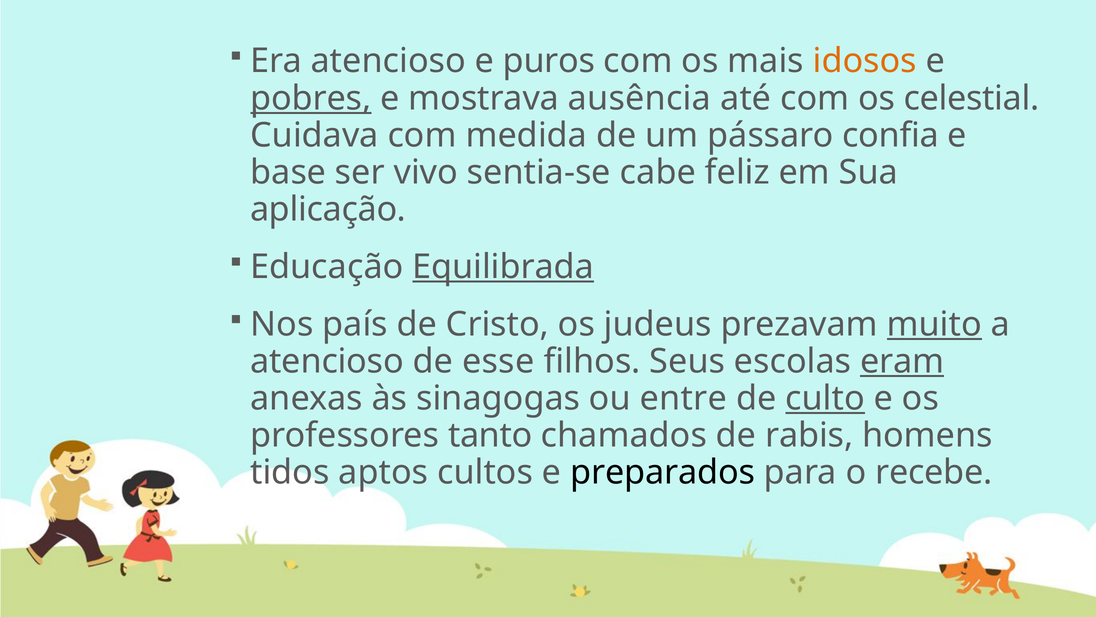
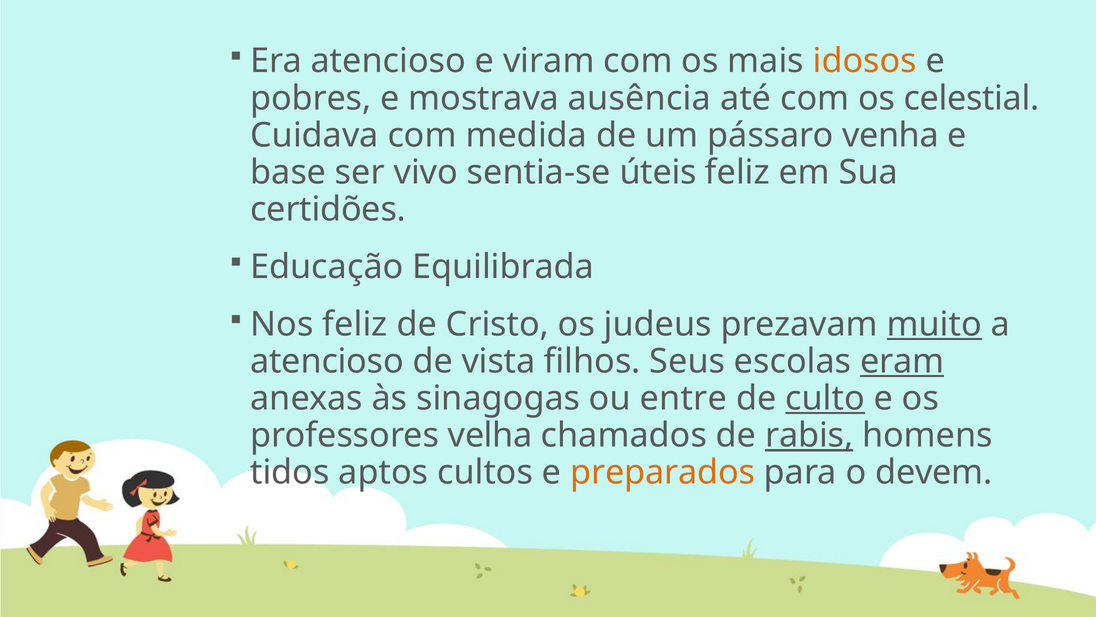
puros: puros -> viram
pobres underline: present -> none
confia: confia -> venha
cabe: cabe -> úteis
aplicação: aplicação -> certidões
Equilibrada underline: present -> none
Nos país: país -> feliz
esse: esse -> vista
tanto: tanto -> velha
rabis underline: none -> present
preparados colour: black -> orange
recebe: recebe -> devem
